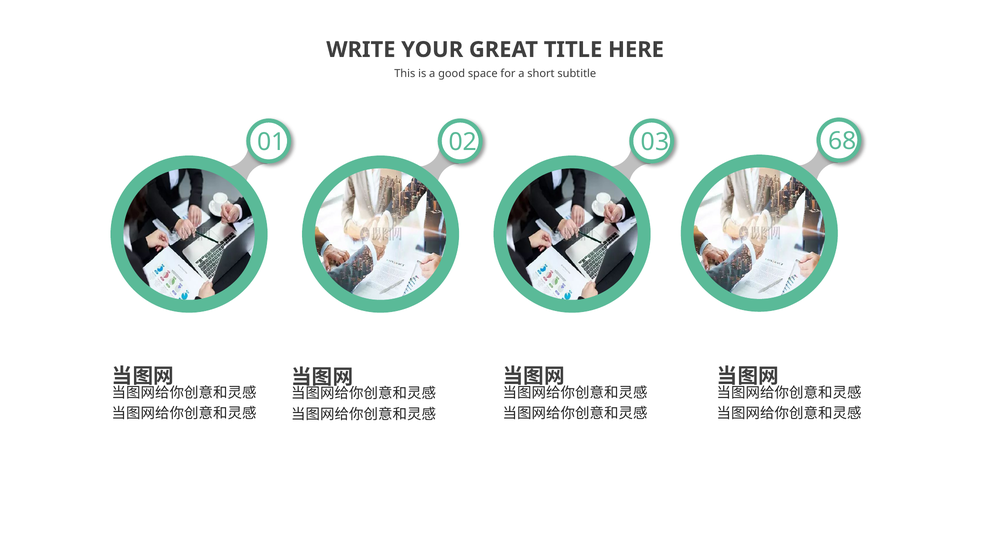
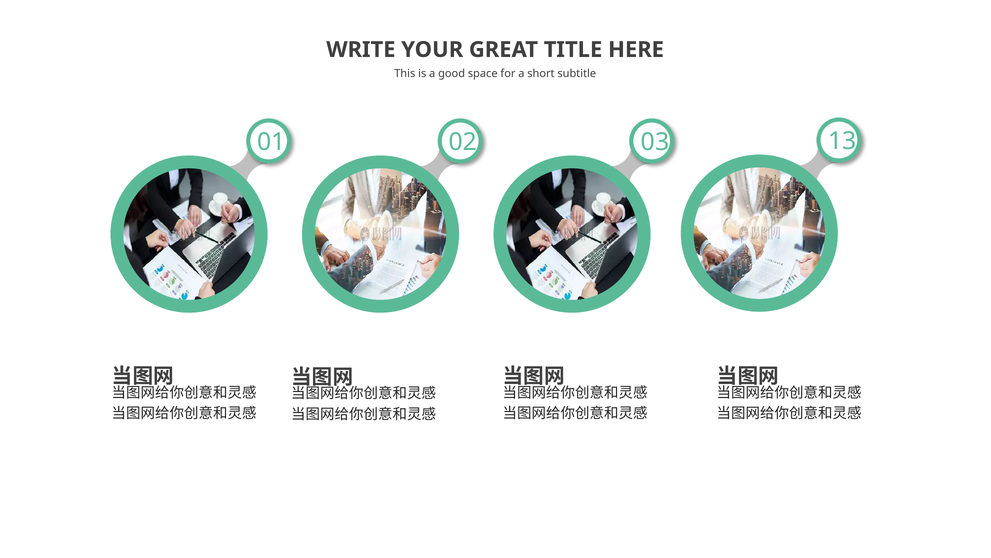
68: 68 -> 13
